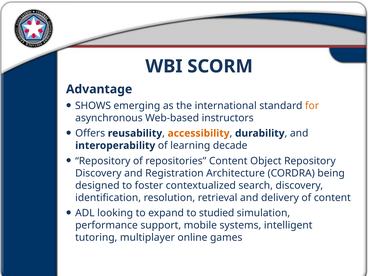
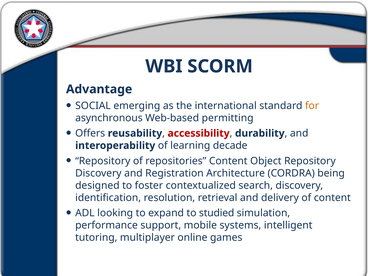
SHOWS: SHOWS -> SOCIAL
instructors: instructors -> permitting
accessibility colour: orange -> red
